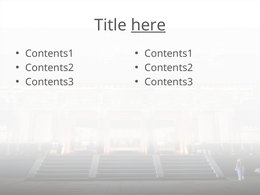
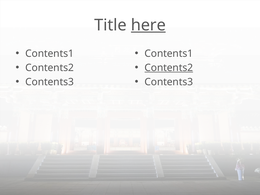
Contents2 at (169, 68) underline: none -> present
